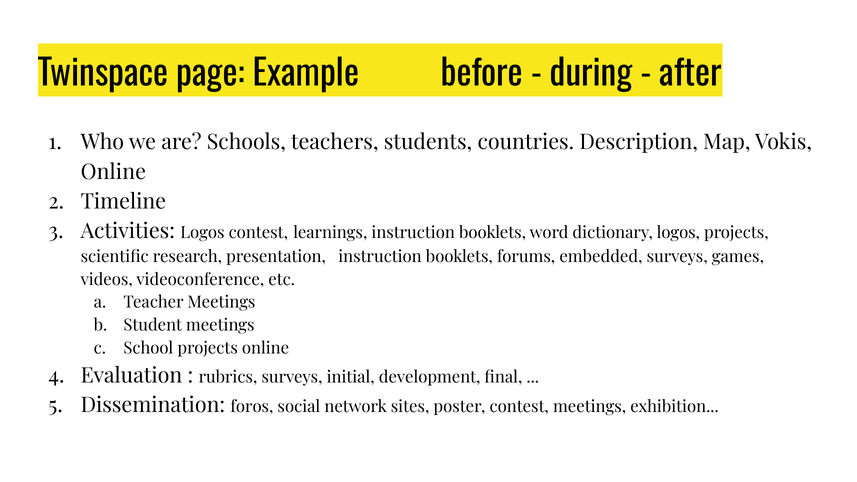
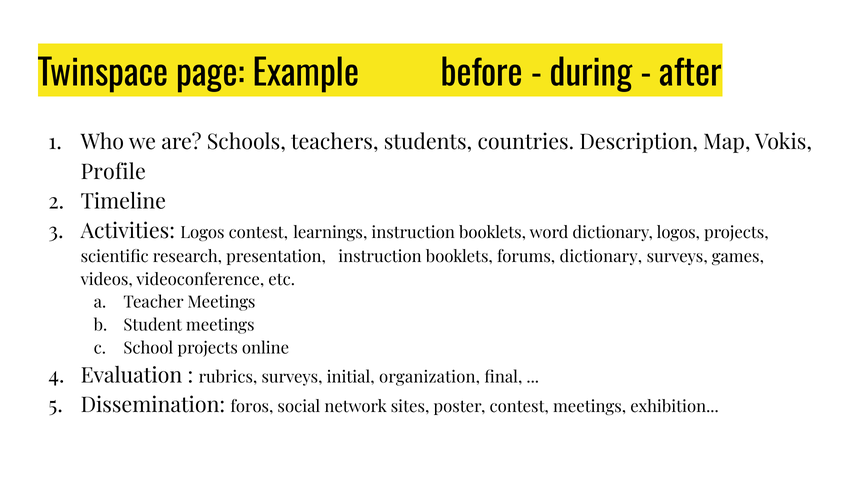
Online at (113, 172): Online -> Profile
forums embedded: embedded -> dictionary
development: development -> organization
